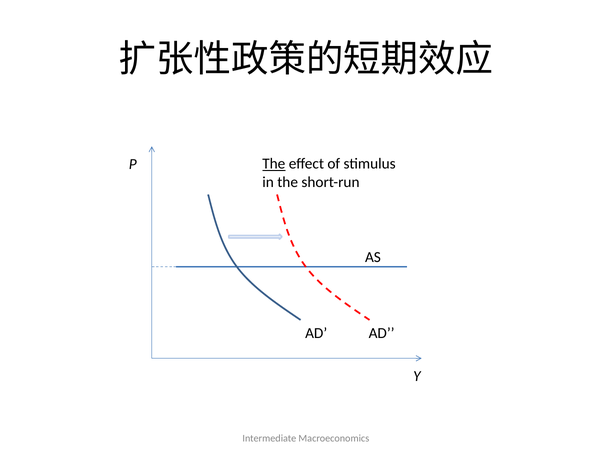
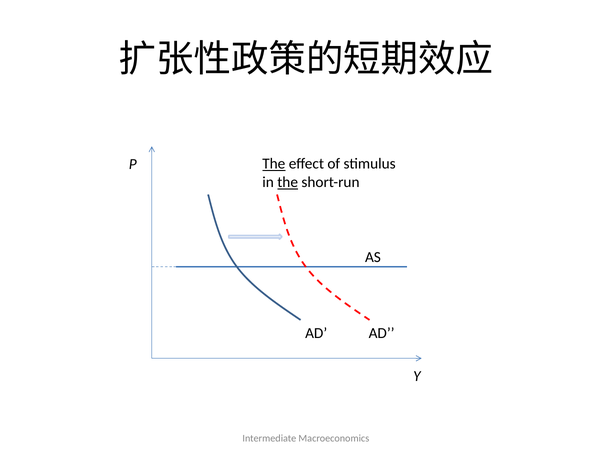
the at (288, 182) underline: none -> present
